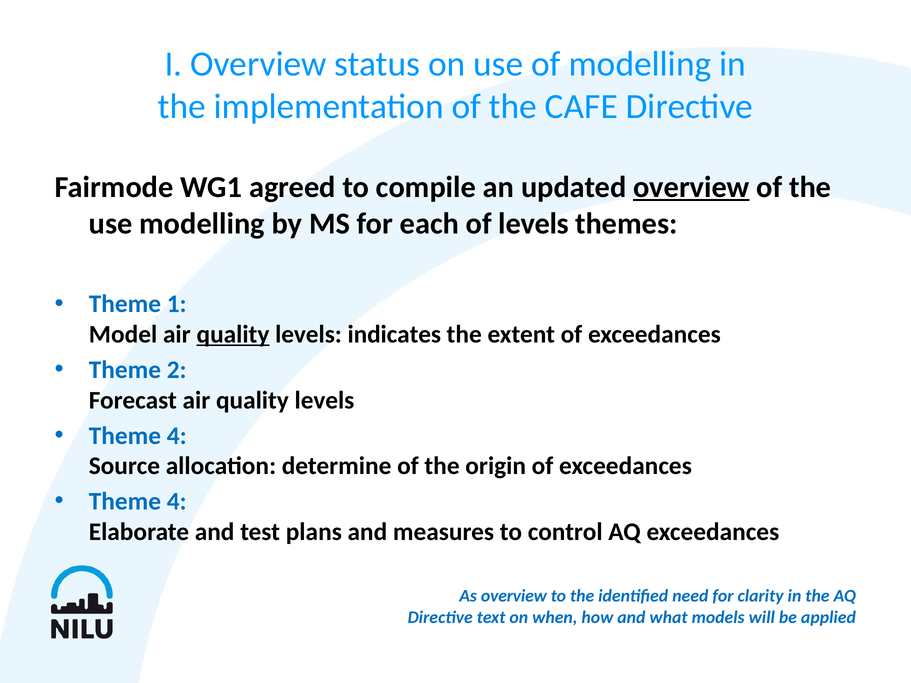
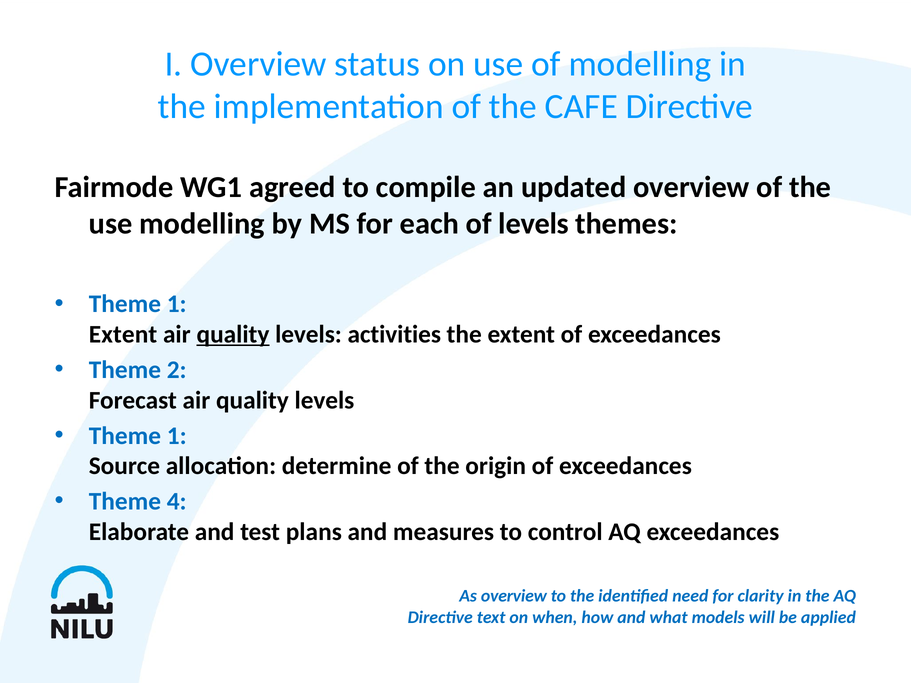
overview at (691, 187) underline: present -> none
Model at (123, 335): Model -> Extent
indicates: indicates -> activities
4 at (177, 436): 4 -> 1
